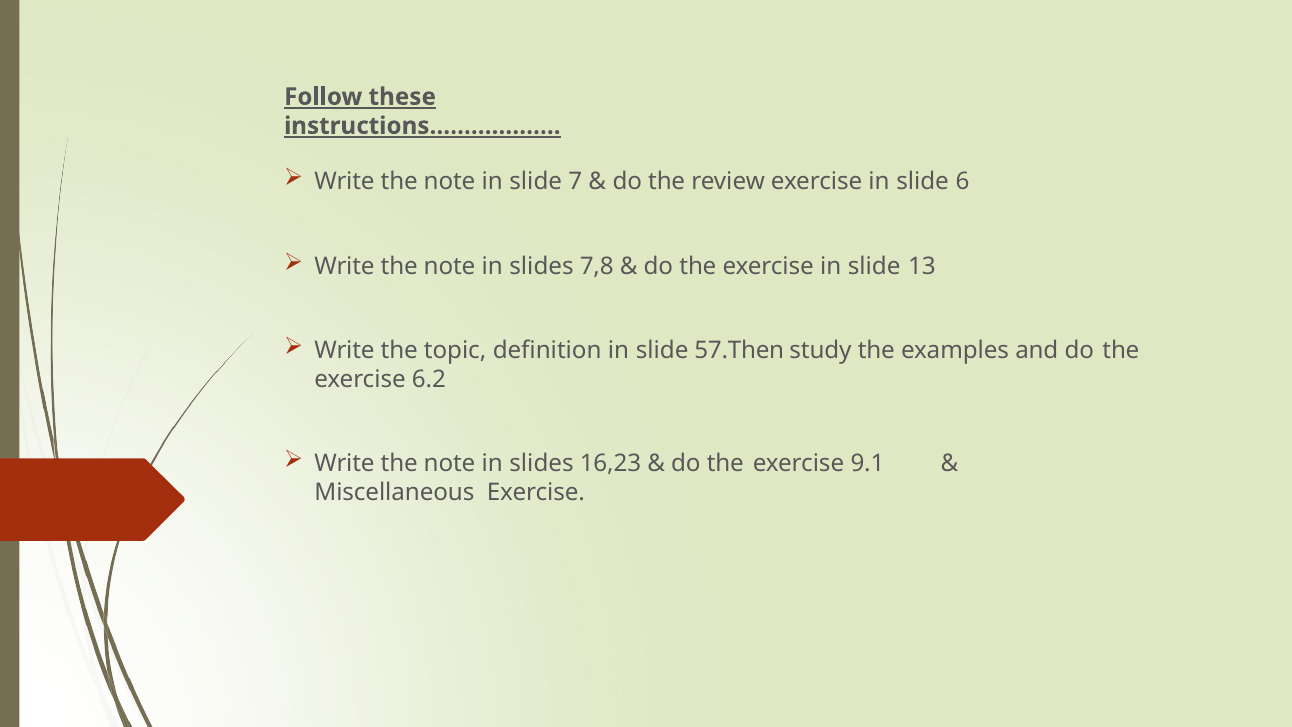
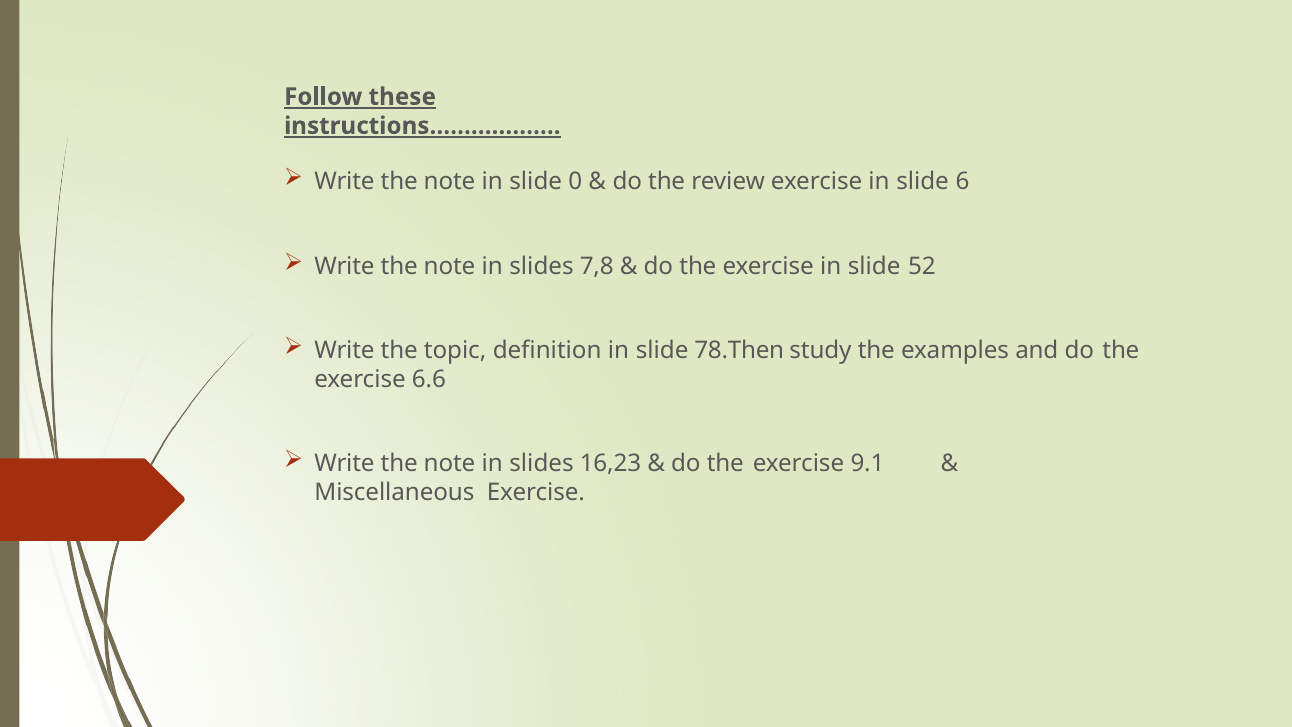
7: 7 -> 0
13: 13 -> 52
57.Then: 57.Then -> 78.Then
6.2: 6.2 -> 6.6
